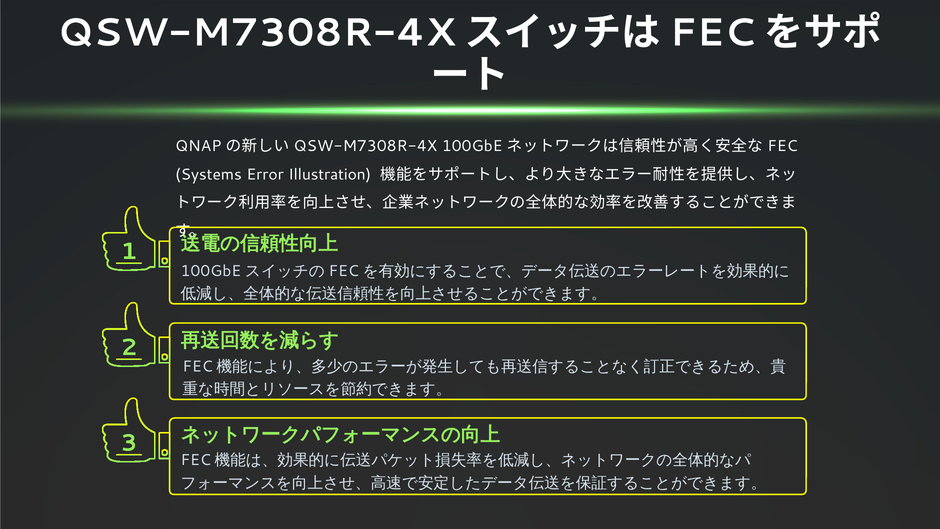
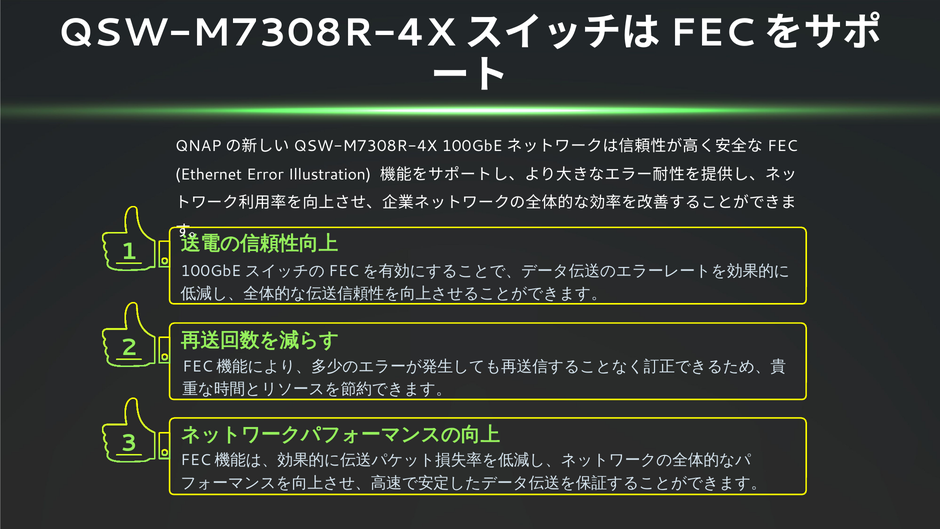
Systems: Systems -> Ethernet
